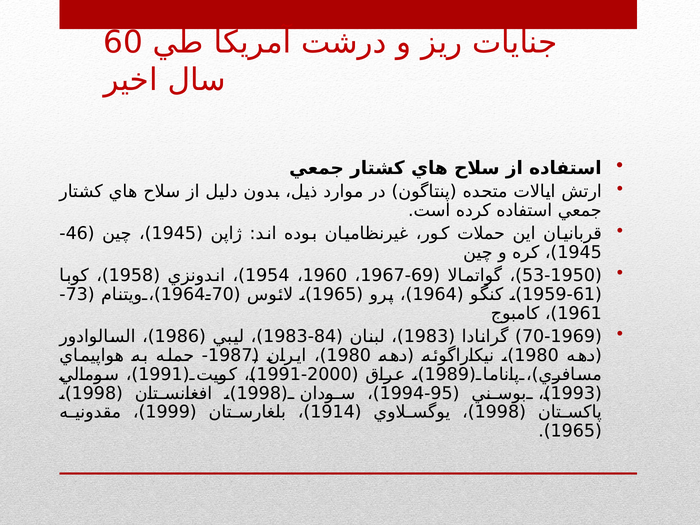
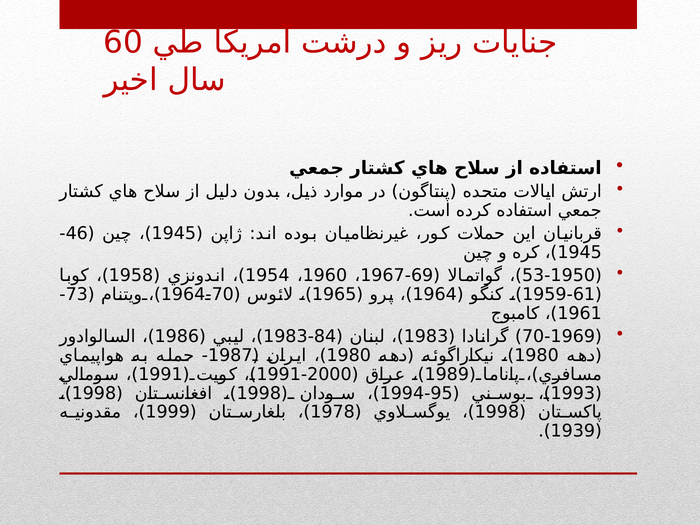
1914: 1914 -> 1978
1965 at (573, 431): 1965 -> 1939
